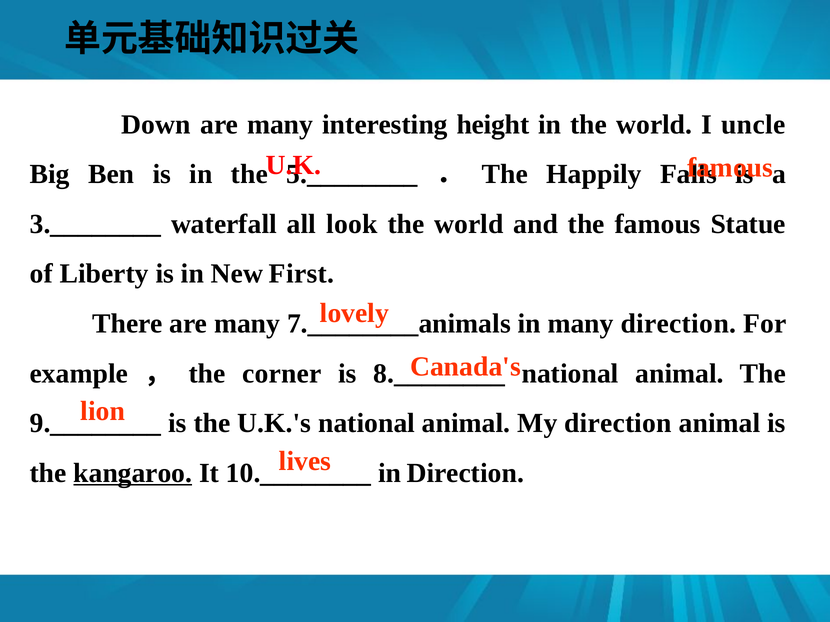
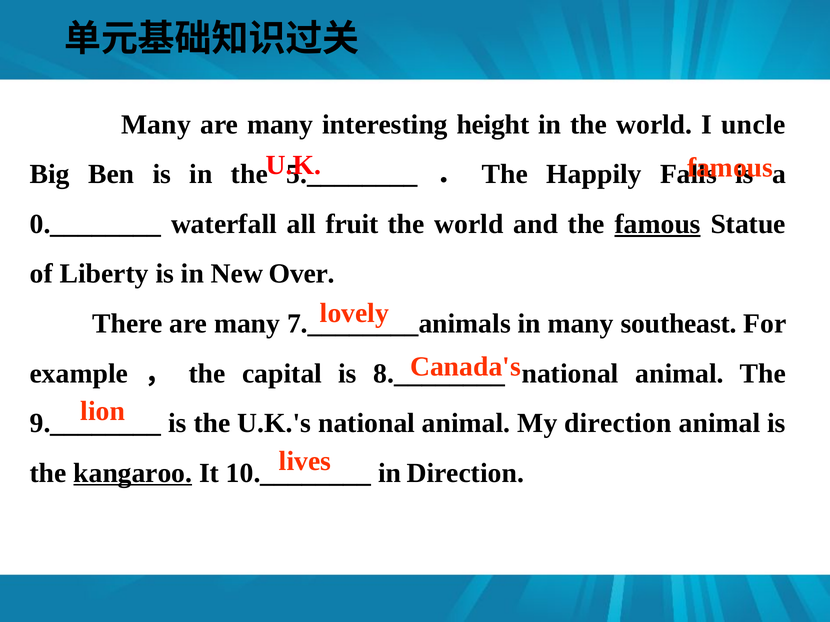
Down at (156, 125): Down -> Many
3.________: 3.________ -> 0.________
look: look -> fruit
famous at (658, 224) underline: none -> present
First: First -> Over
many direction: direction -> southeast
corner: corner -> capital
